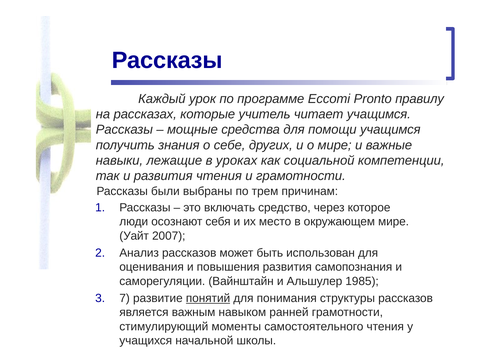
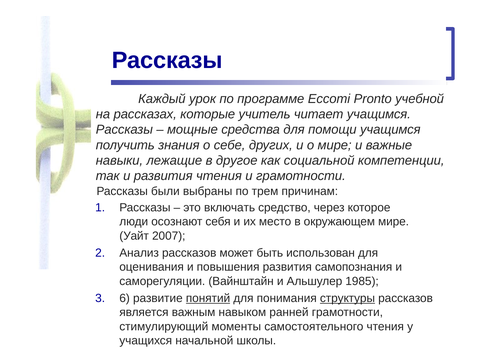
правилу: правилу -> учебной
уроках: уроках -> другое
7: 7 -> 6
структуры underline: none -> present
